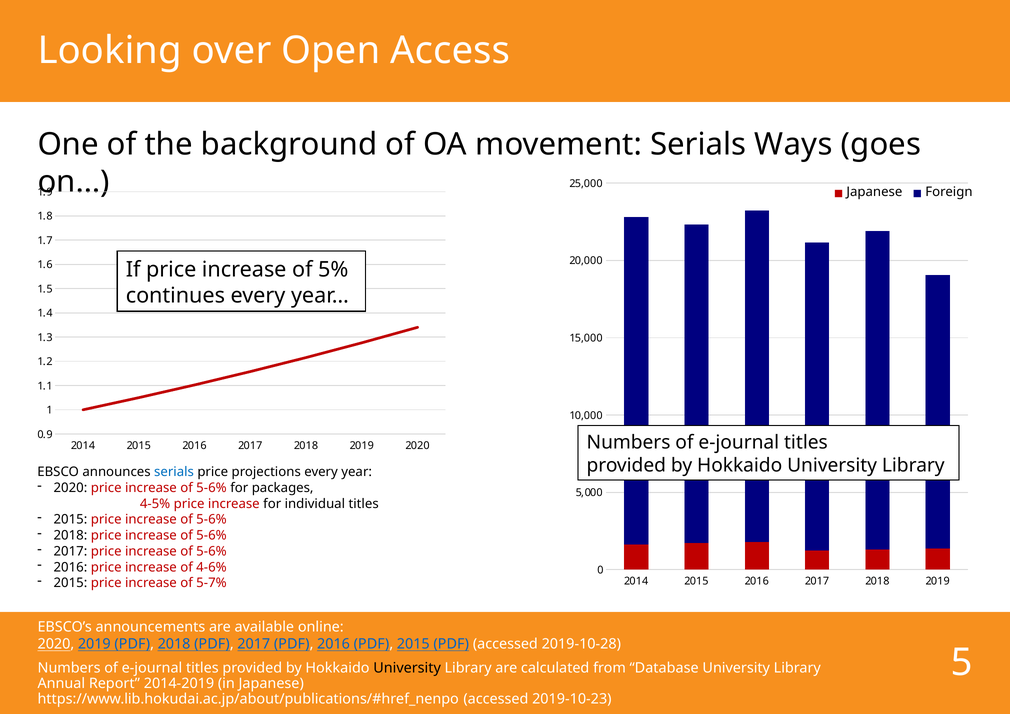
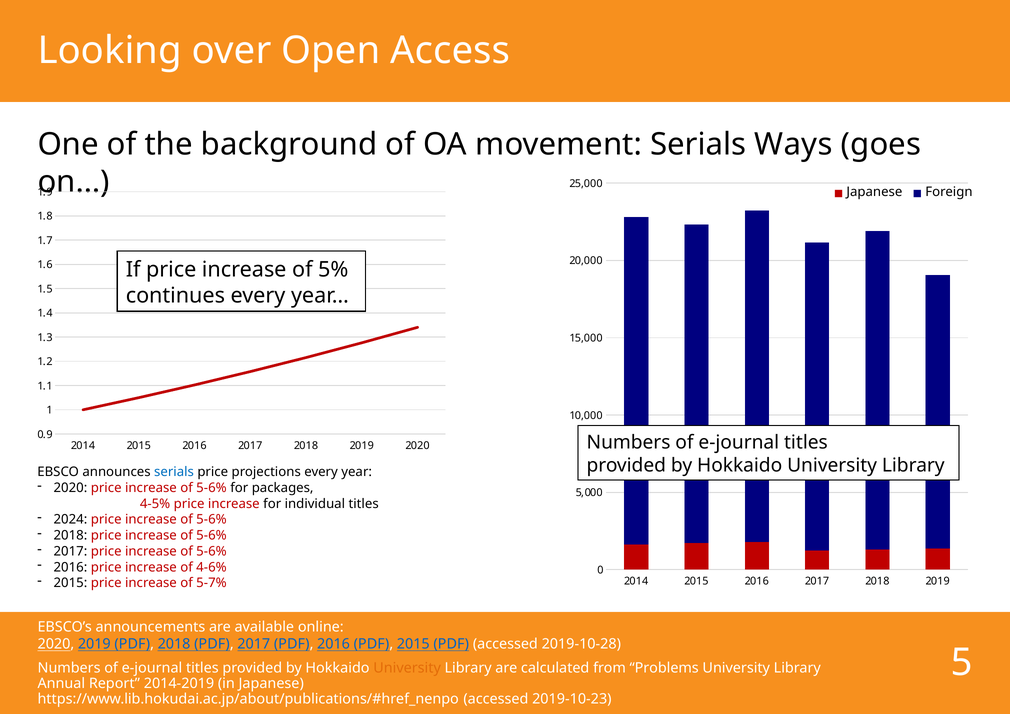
2015 at (70, 520): 2015 -> 2024
University at (407, 668) colour: black -> orange
Database: Database -> Problems
